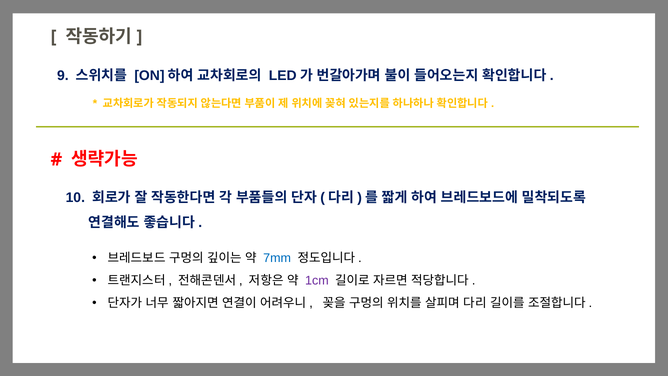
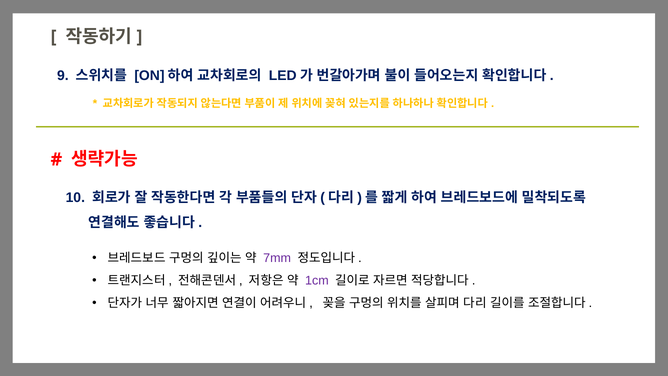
7mm colour: blue -> purple
